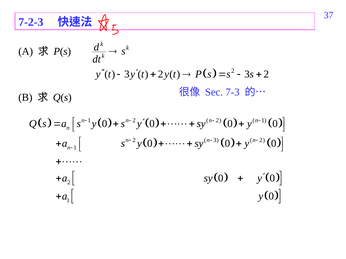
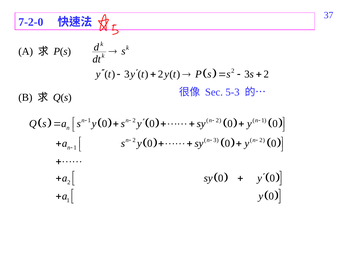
7-2-3: 7-2-3 -> 7-2-0
7-3: 7-3 -> 5-3
